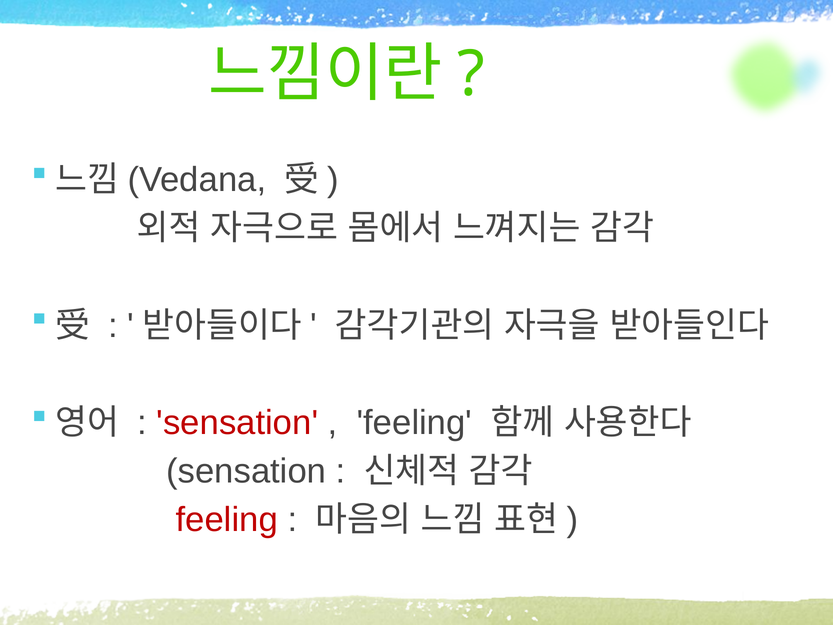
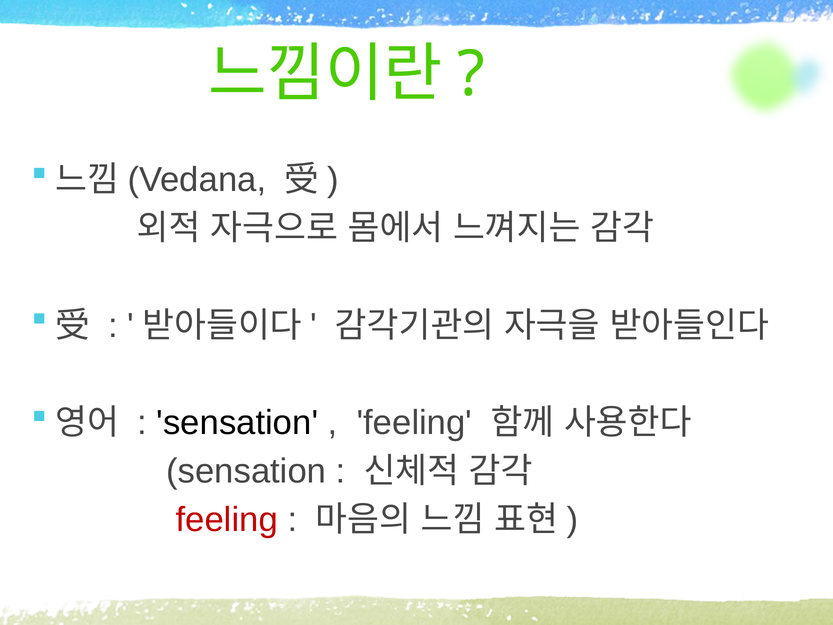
sensation at (237, 423) colour: red -> black
